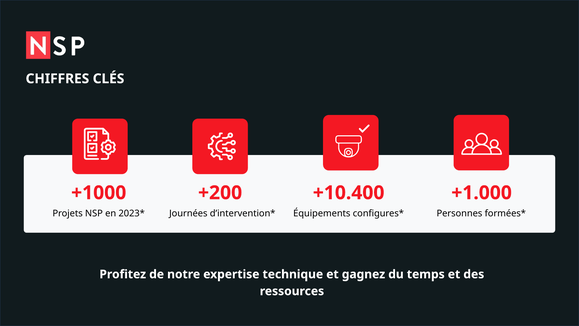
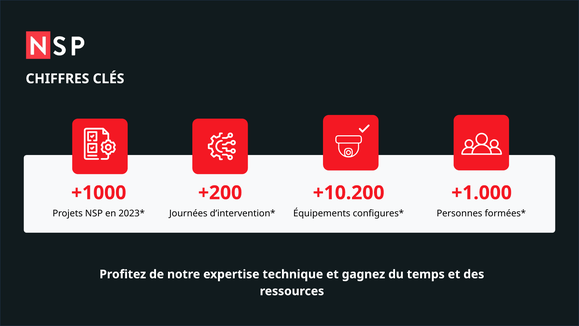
+10.400: +10.400 -> +10.200
